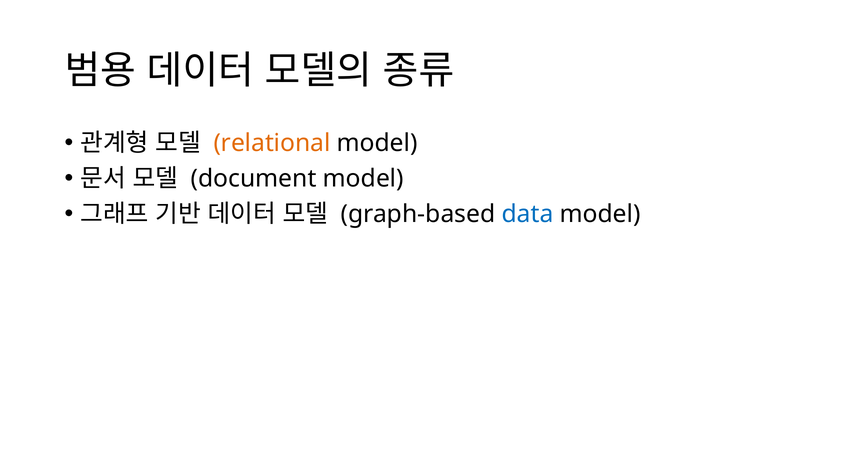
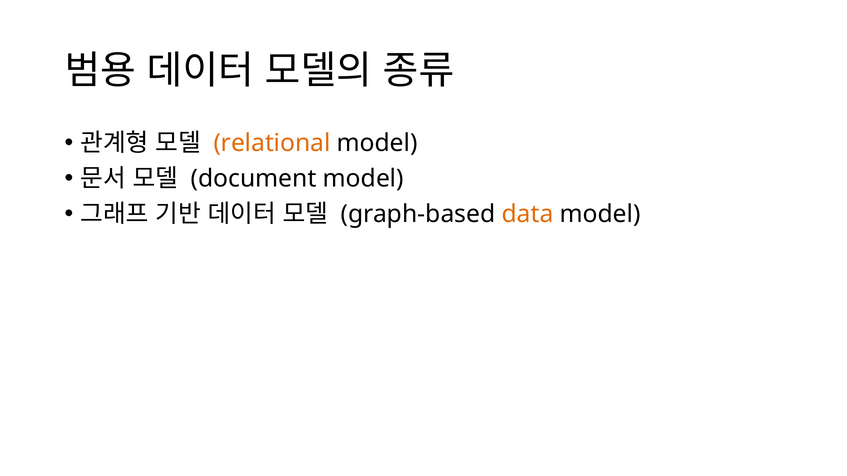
data colour: blue -> orange
